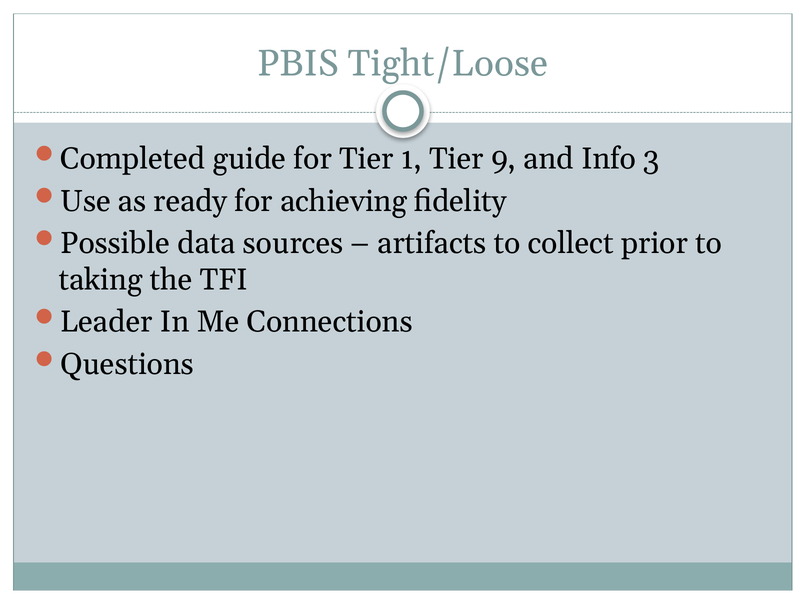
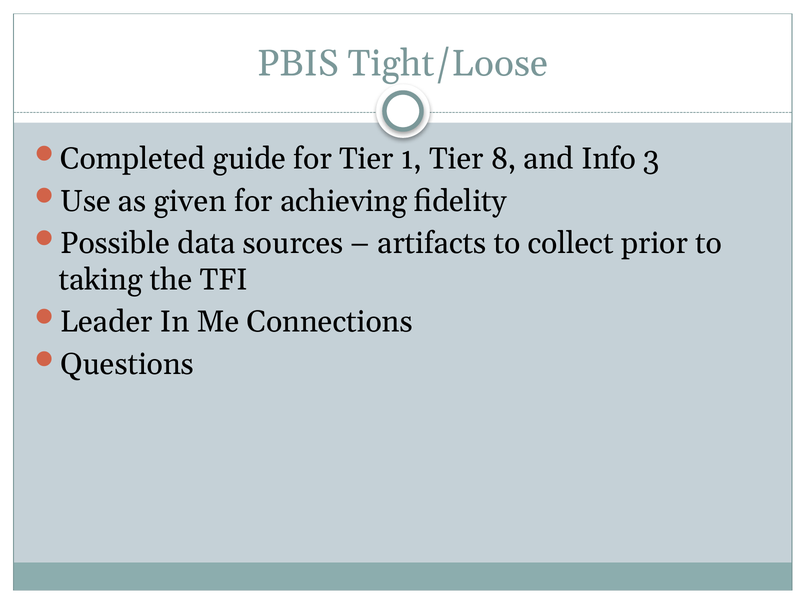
9: 9 -> 8
ready: ready -> given
